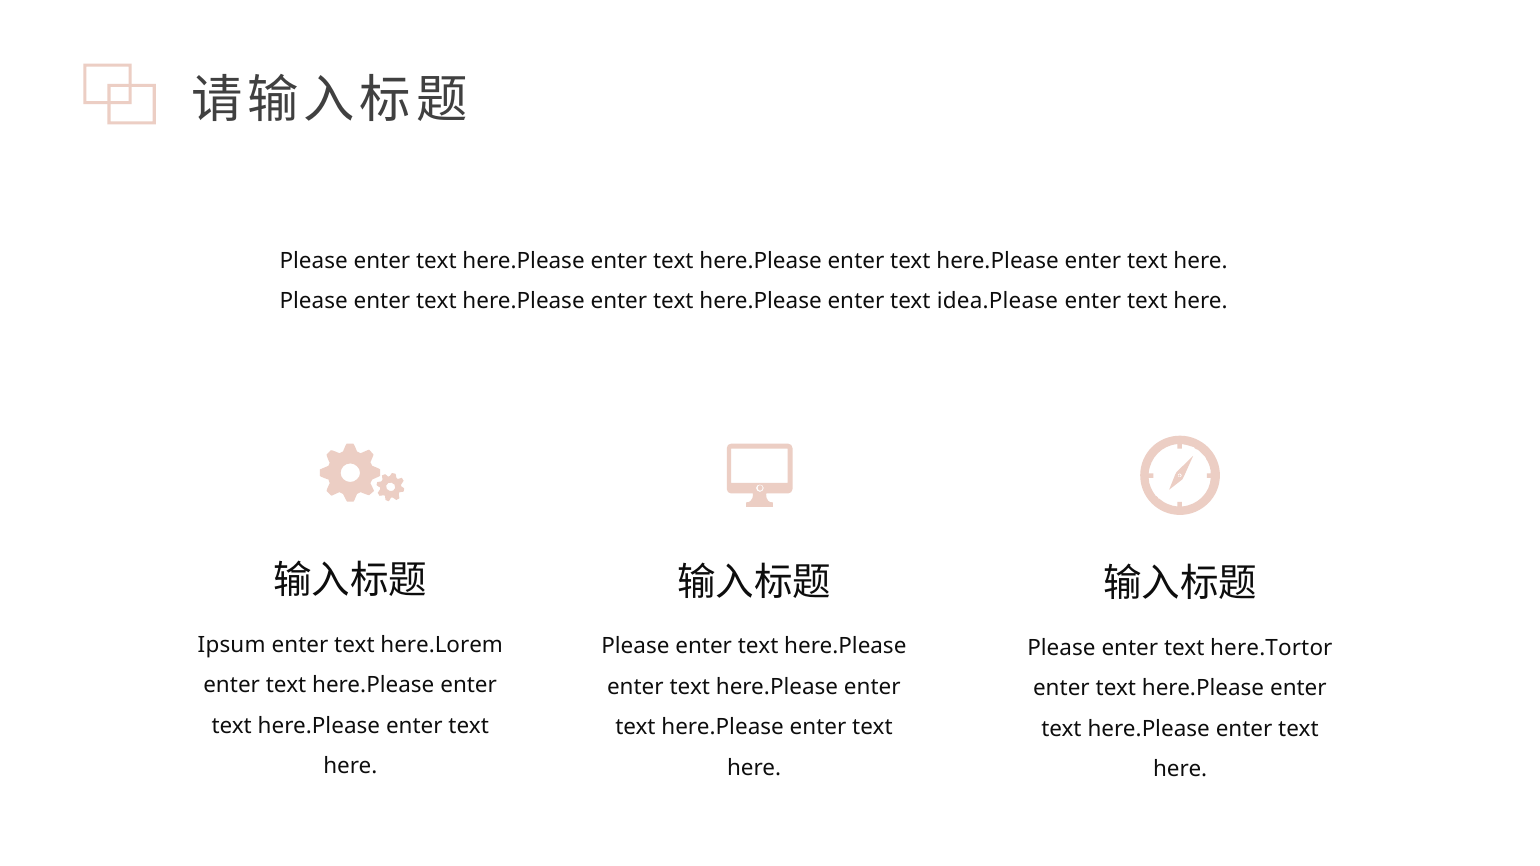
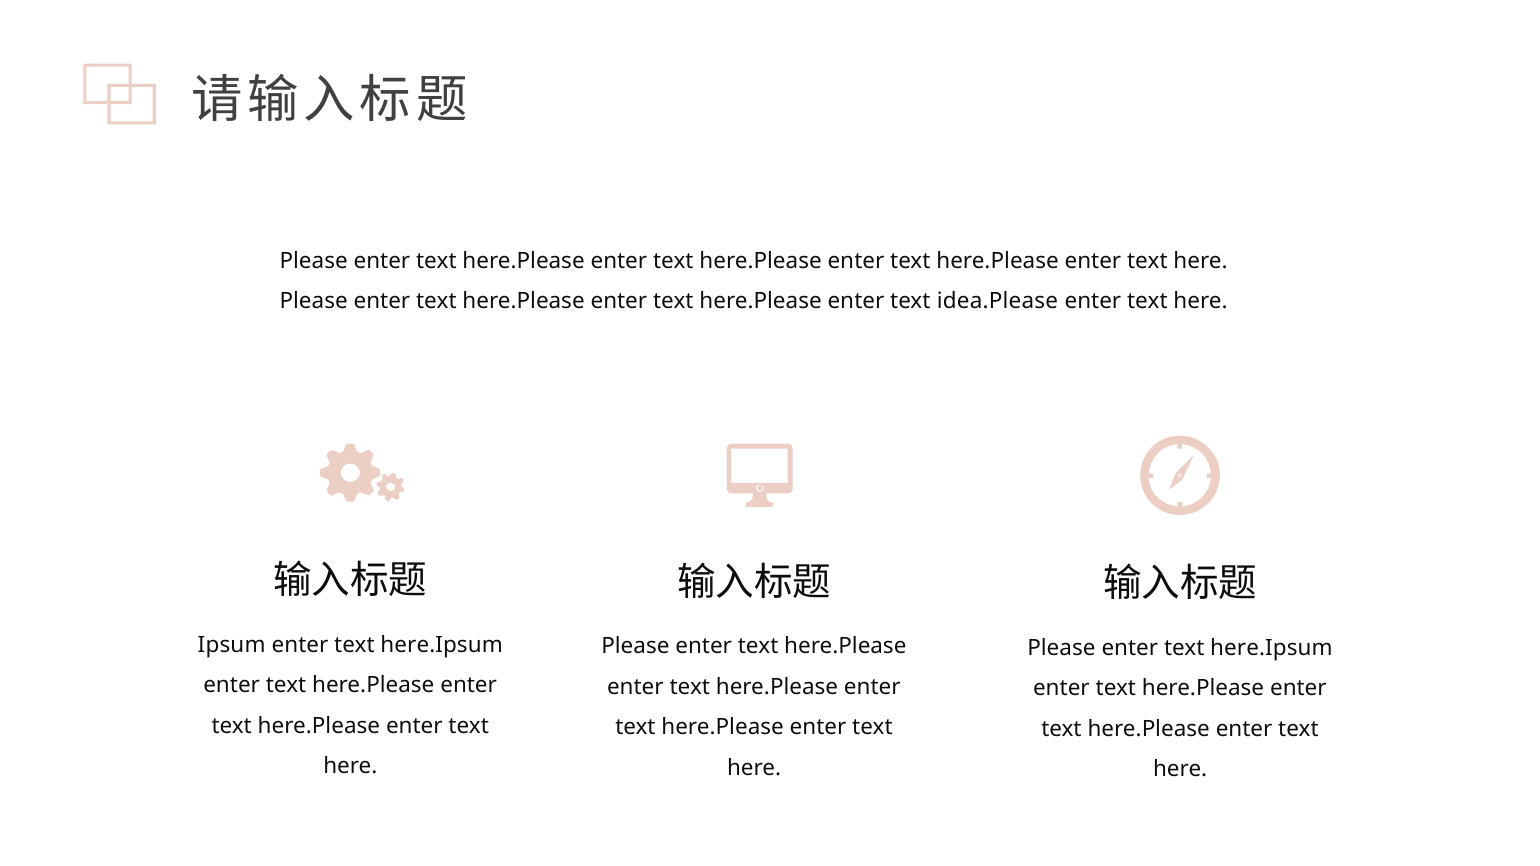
here.Lorem at (442, 645): here.Lorem -> here.Ipsum
Please enter text here.Tortor: here.Tortor -> here.Ipsum
